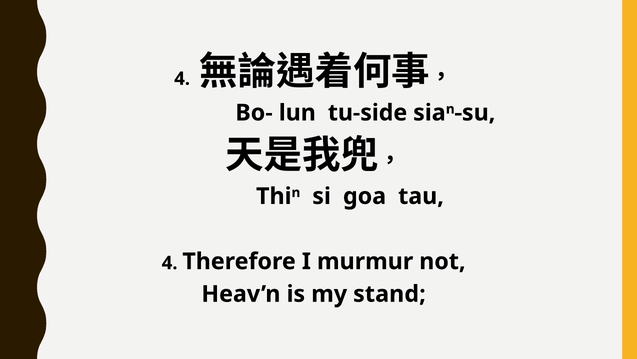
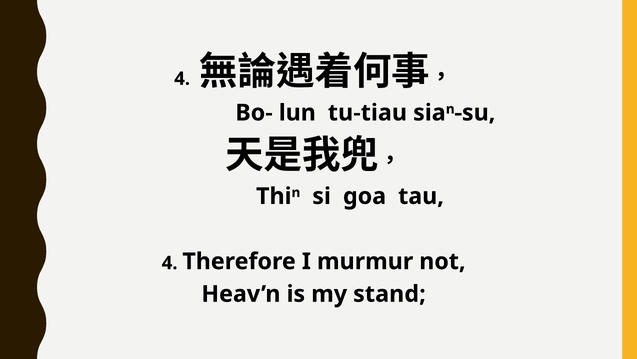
tu-side: tu-side -> tu-tiau
